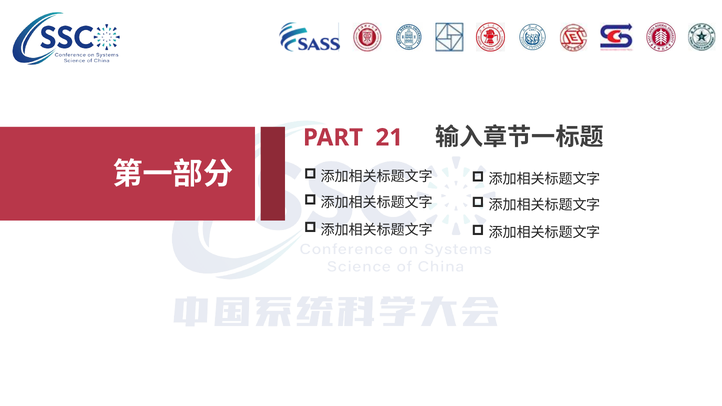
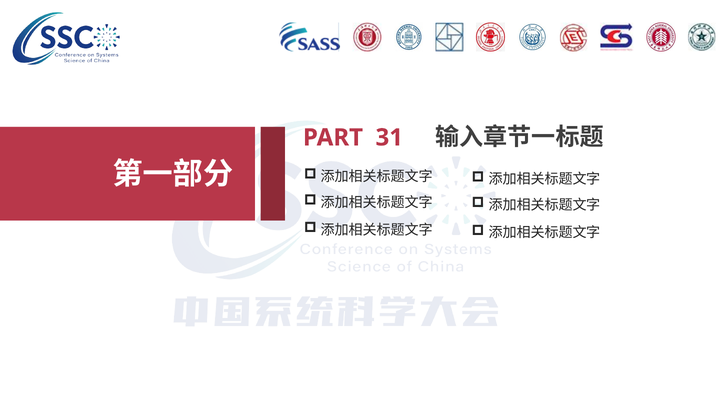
21: 21 -> 31
